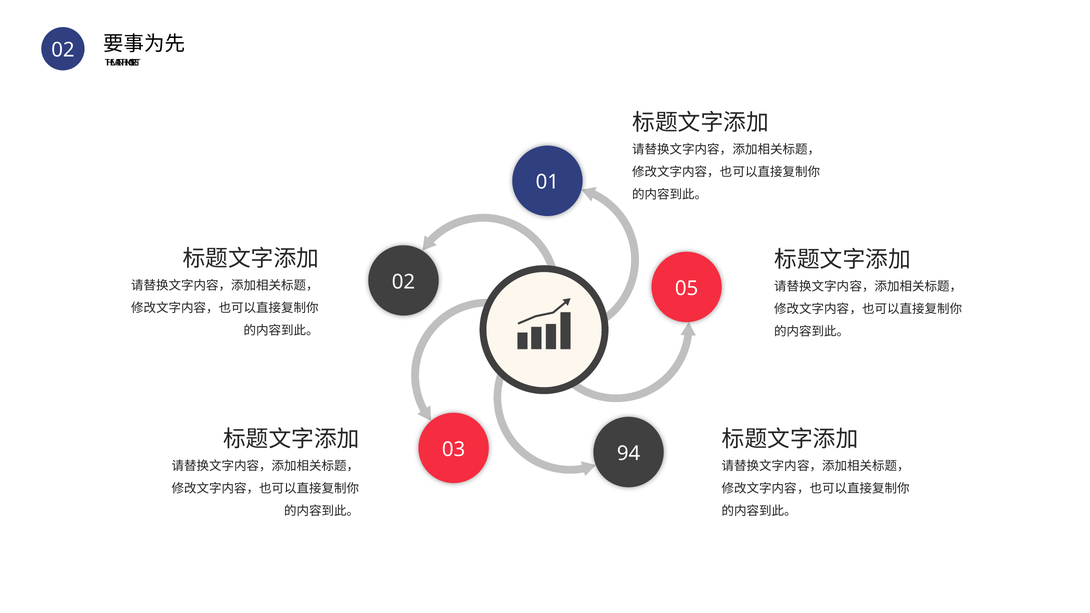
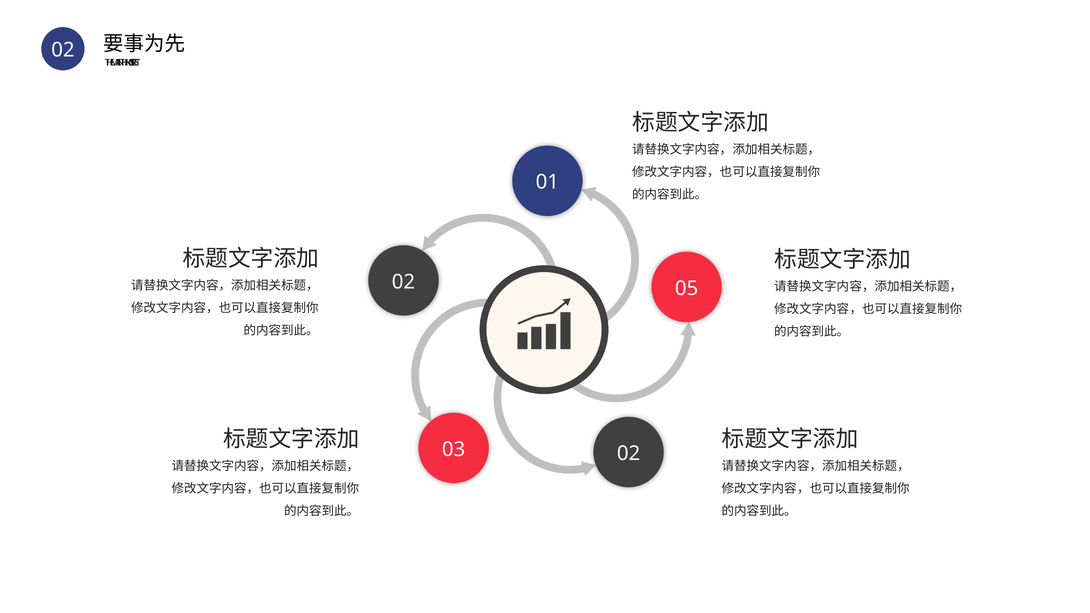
03 94: 94 -> 02
